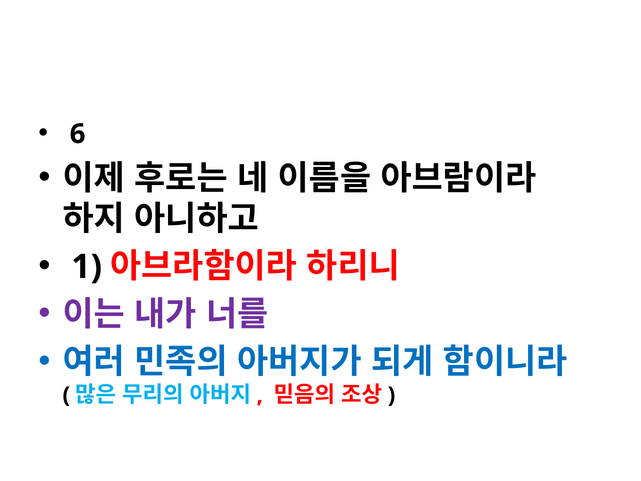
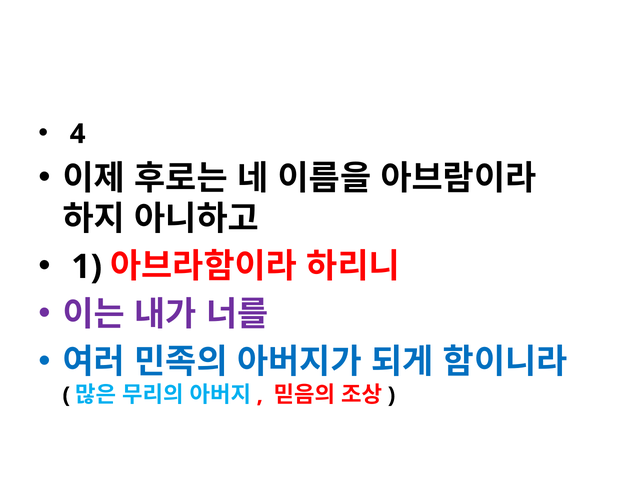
6: 6 -> 4
